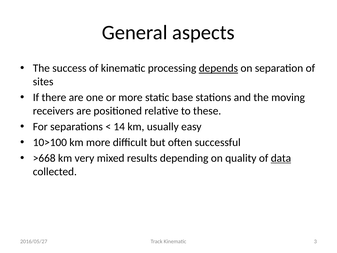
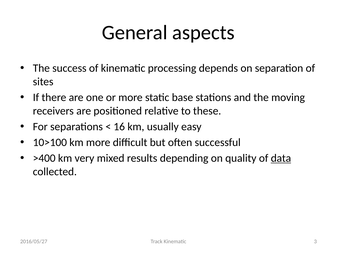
depends underline: present -> none
14: 14 -> 16
>668: >668 -> >400
